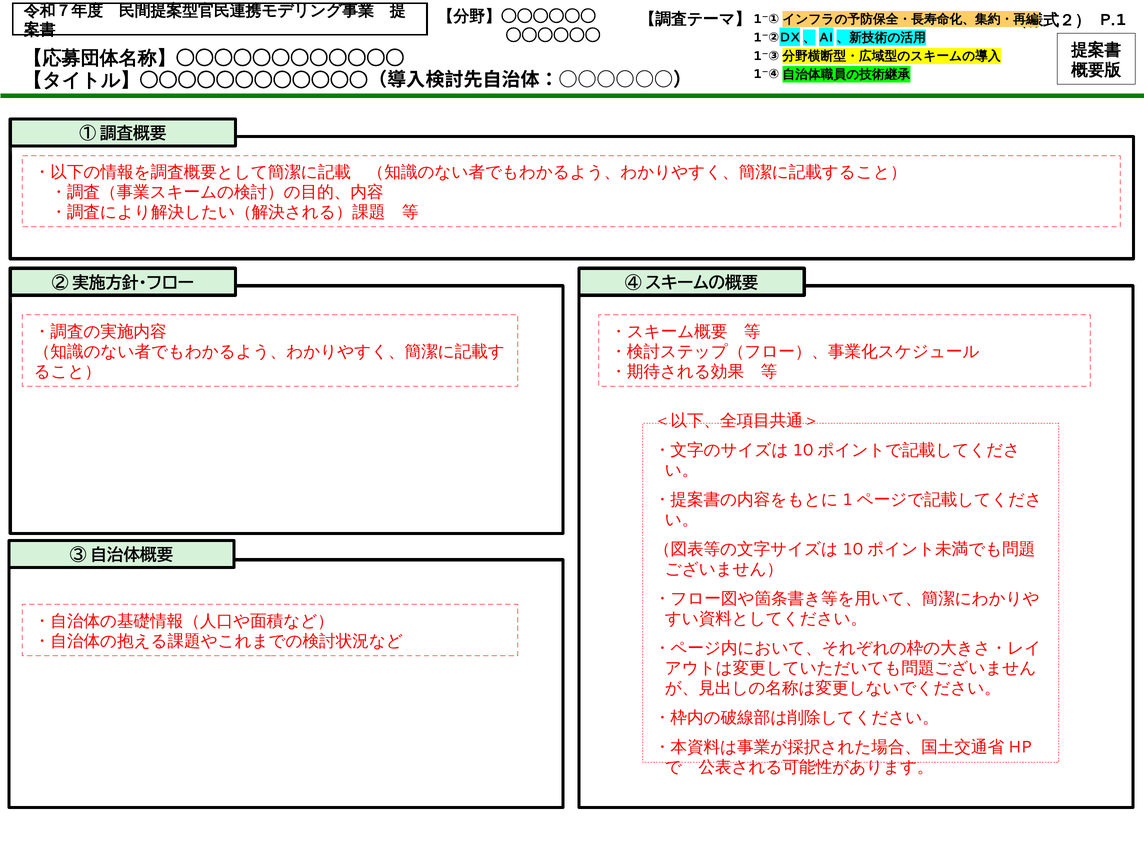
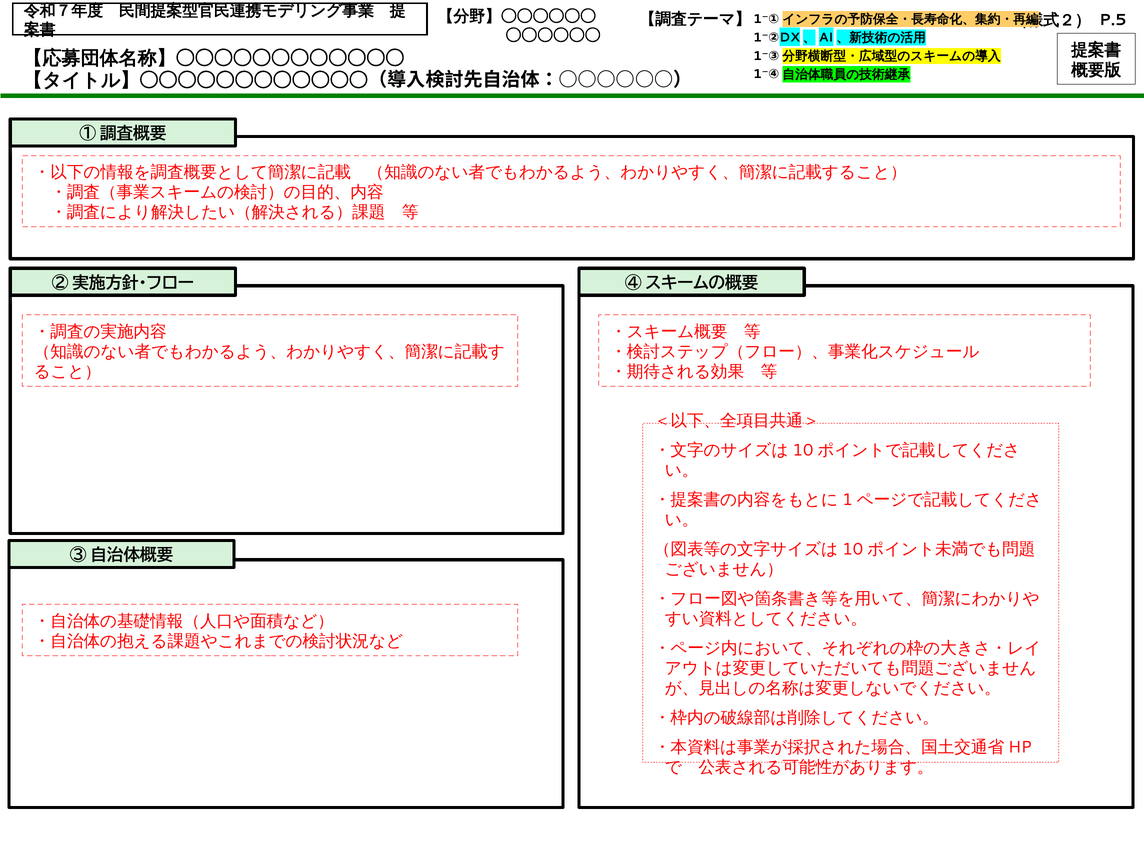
P.1: P.1 -> P.5
